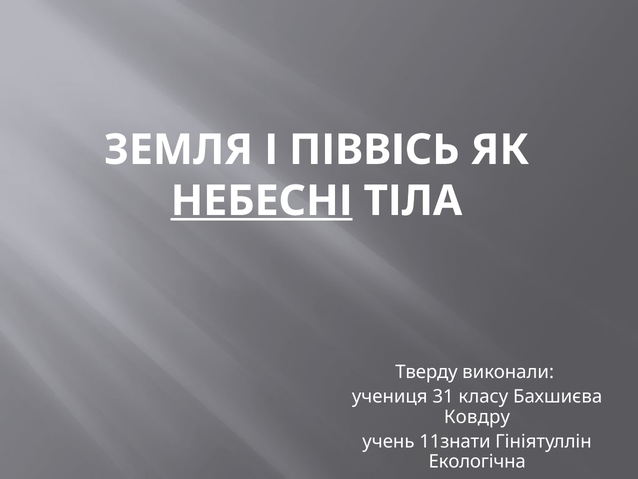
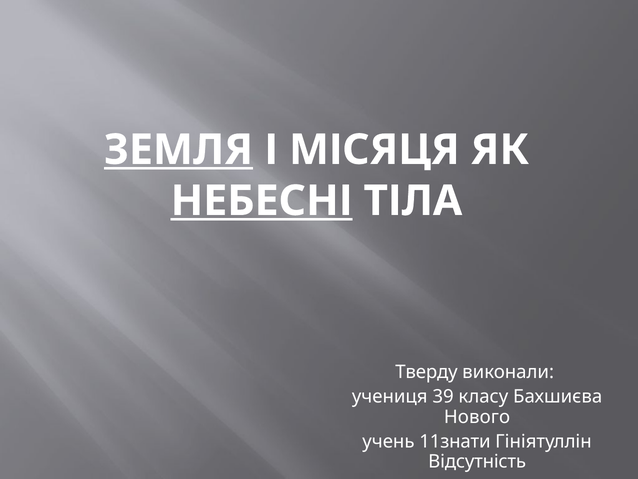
ЗЕМЛЯ underline: none -> present
ПІВВІСЬ: ПІВВІСЬ -> МІСЯЦЯ
31: 31 -> 39
Ковдру: Ковдру -> Нового
Екологічна: Екологічна -> Відсутність
